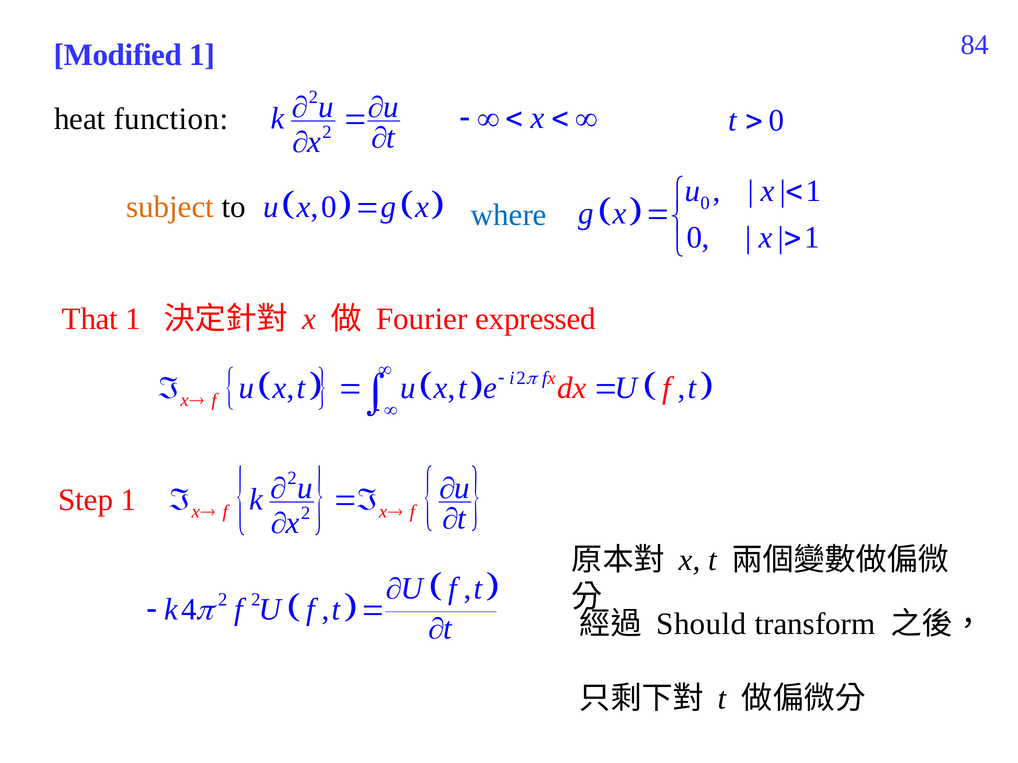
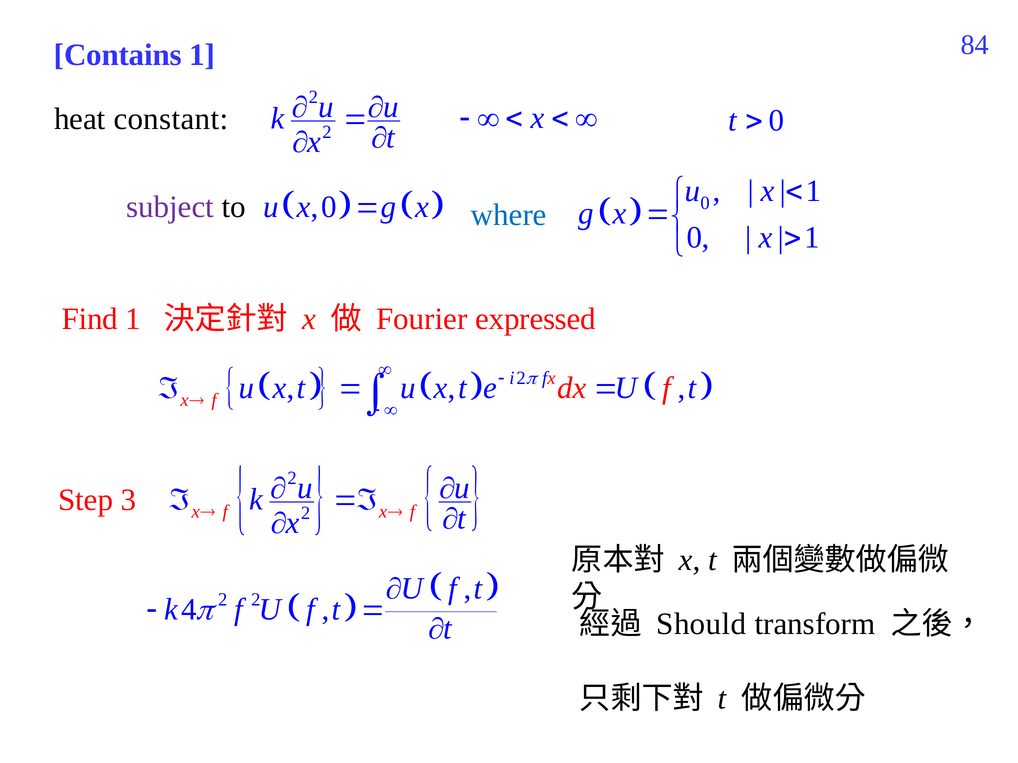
Modified: Modified -> Contains
function: function -> constant
subject colour: orange -> purple
That: That -> Find
Step 1: 1 -> 3
